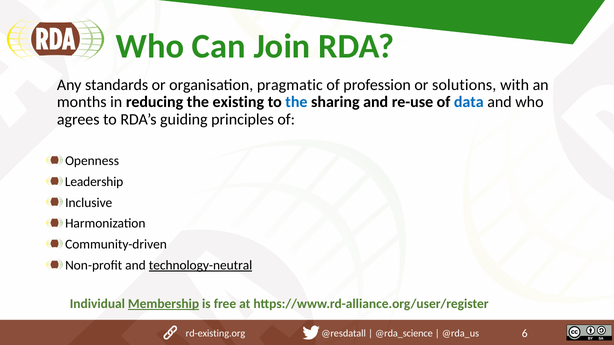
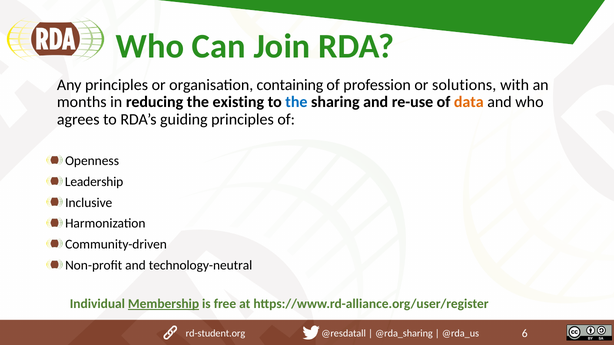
Any standards: standards -> principles
pragmatic: pragmatic -> containing
data colour: blue -> orange
technology-neutral underline: present -> none
rd-existing.org: rd-existing.org -> rd-student.org
@rda_science: @rda_science -> @rda_sharing
